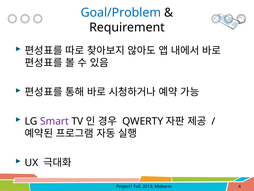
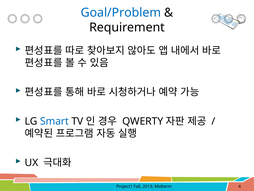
Smart colour: purple -> blue
